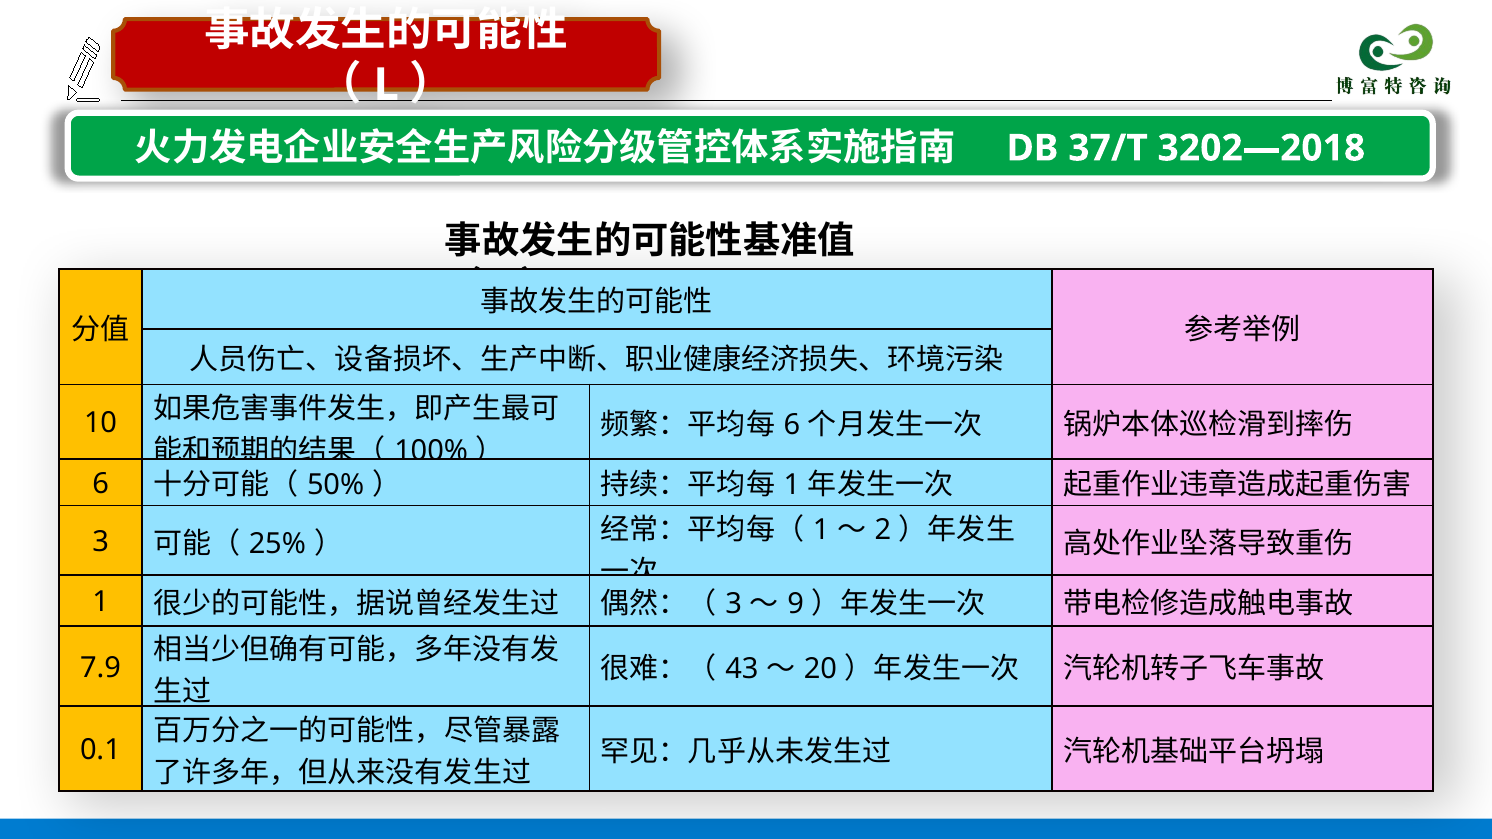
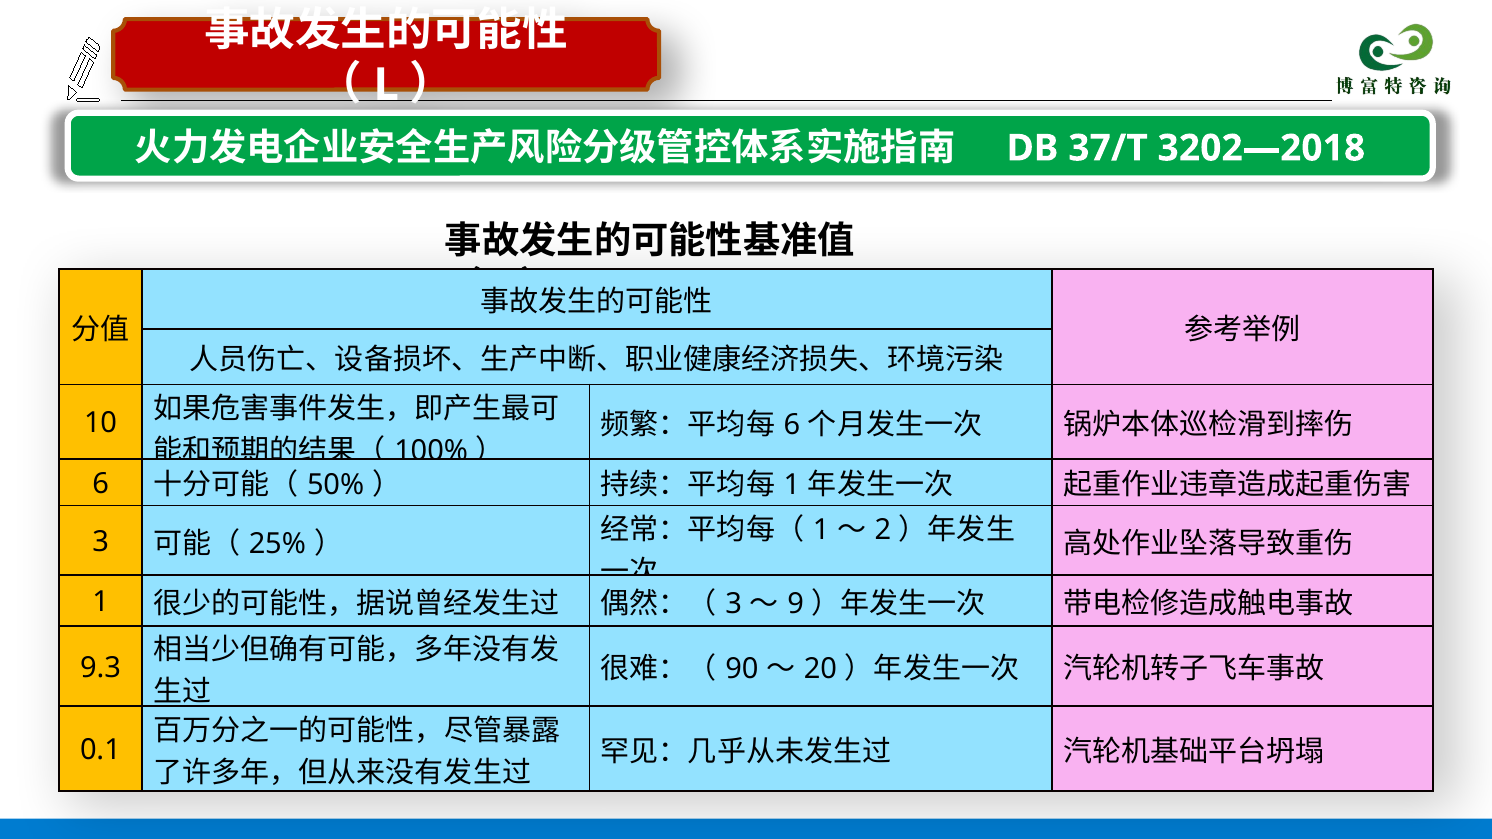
43: 43 -> 90
7.9: 7.9 -> 9.3
